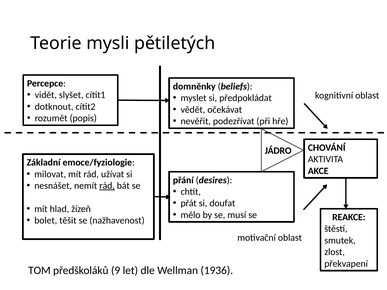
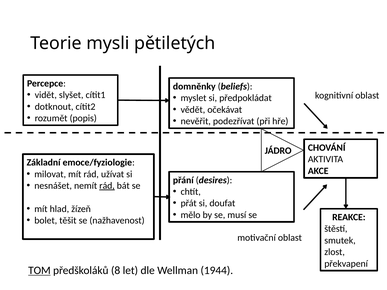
TOM underline: none -> present
9: 9 -> 8
1936: 1936 -> 1944
